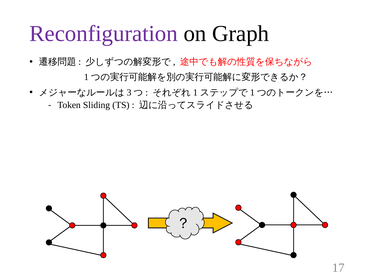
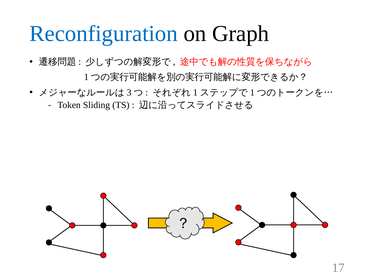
Reconfiguration colour: purple -> blue
